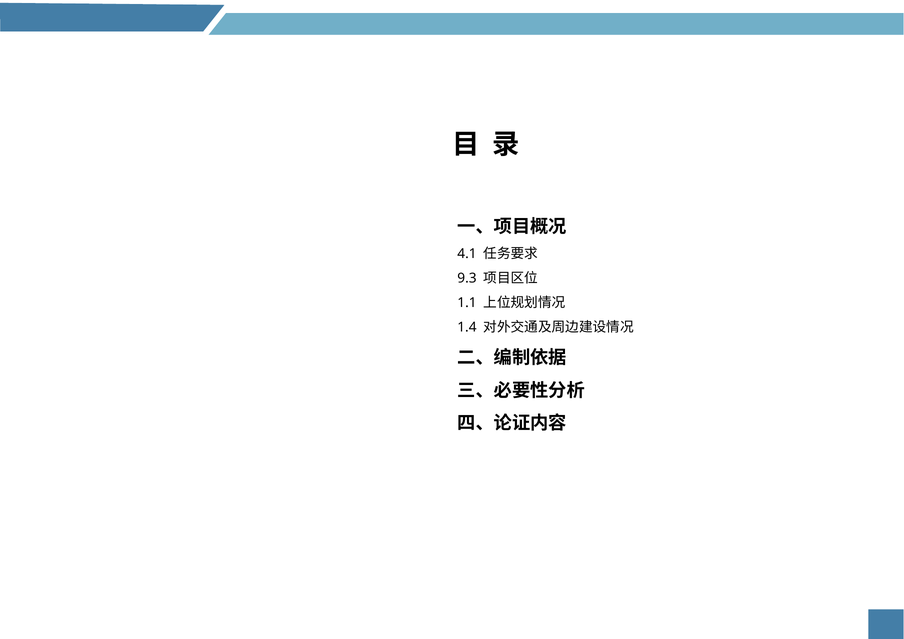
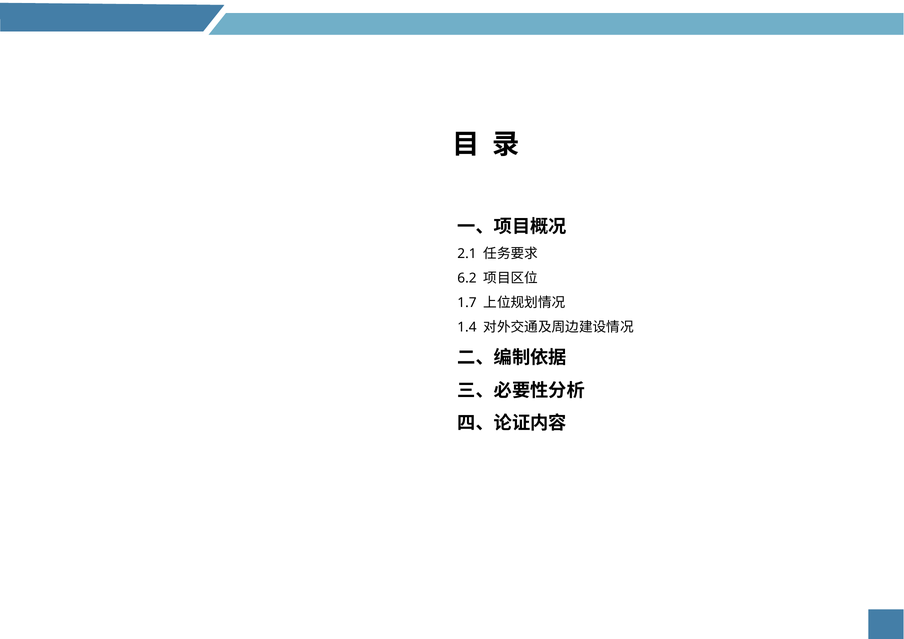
4.1: 4.1 -> 2.1
9.3: 9.3 -> 6.2
1.1: 1.1 -> 1.7
